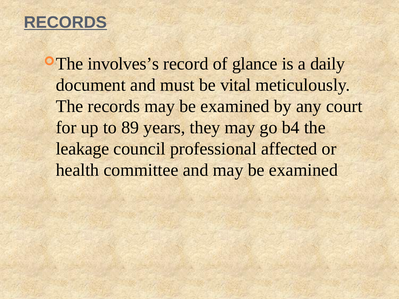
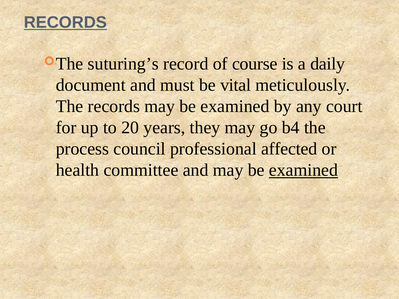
involves’s: involves’s -> suturing’s
glance: glance -> course
89: 89 -> 20
leakage: leakage -> process
examined at (303, 170) underline: none -> present
